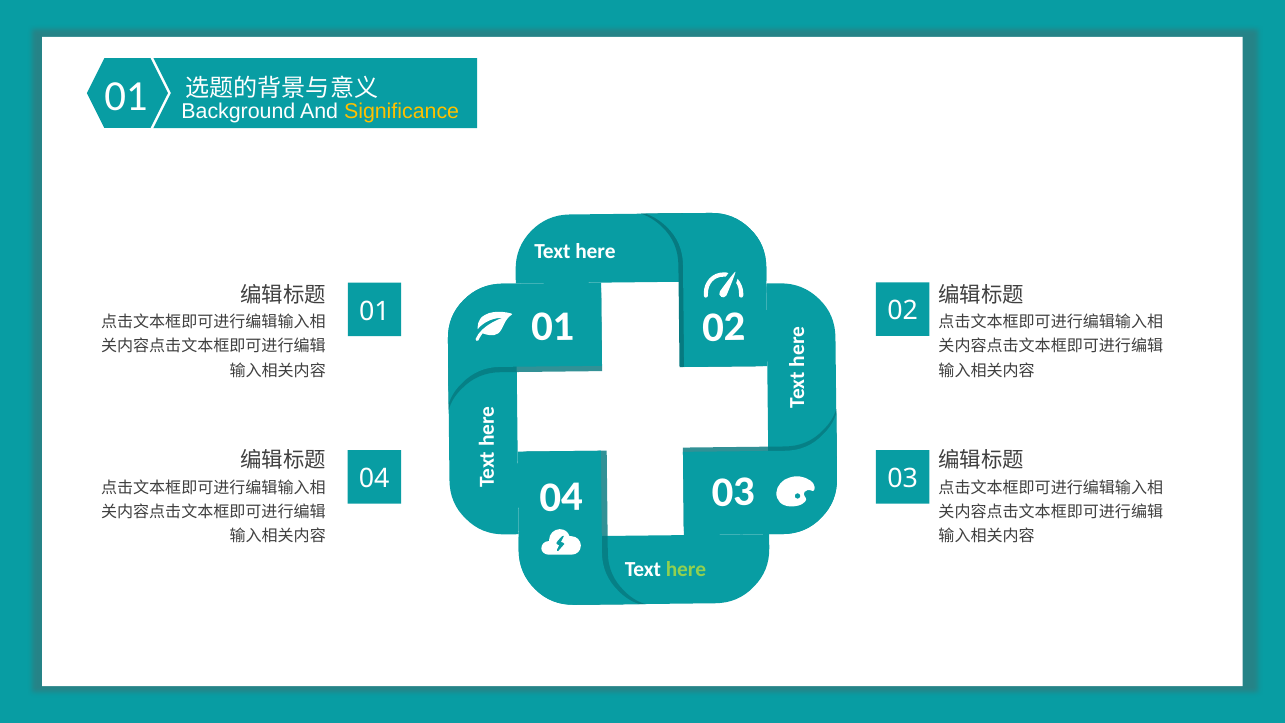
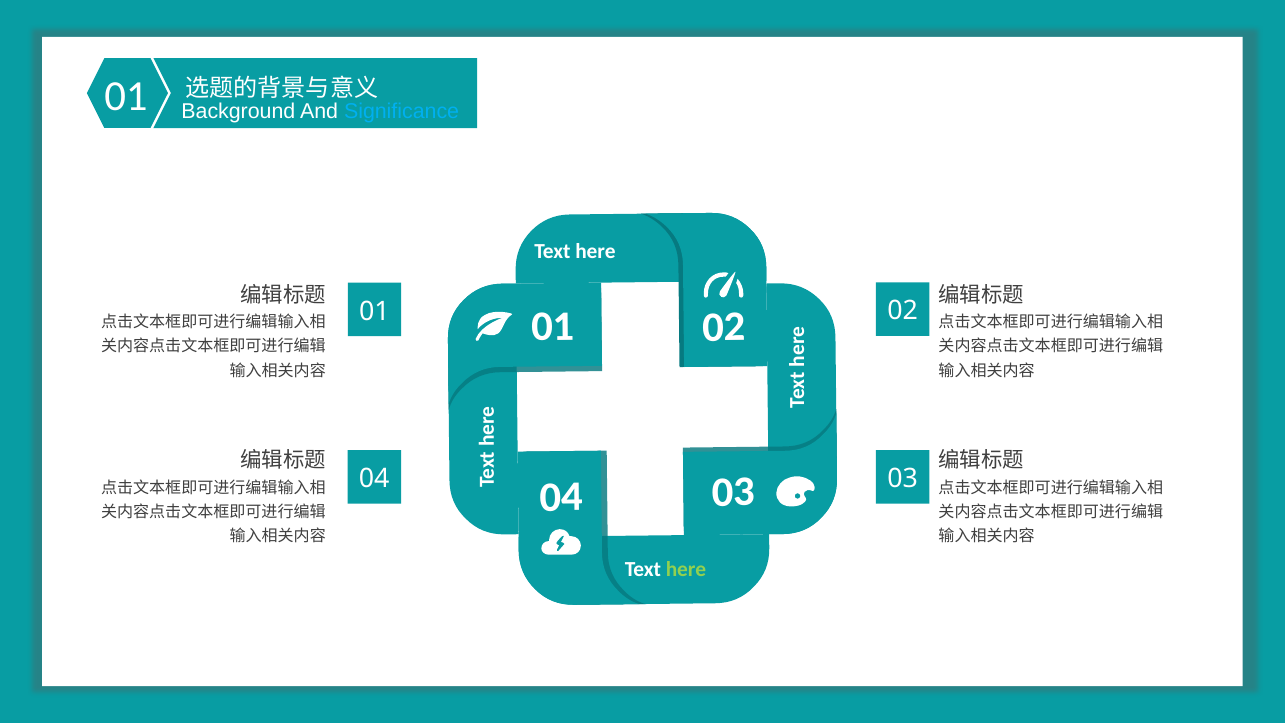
Significance colour: yellow -> light blue
